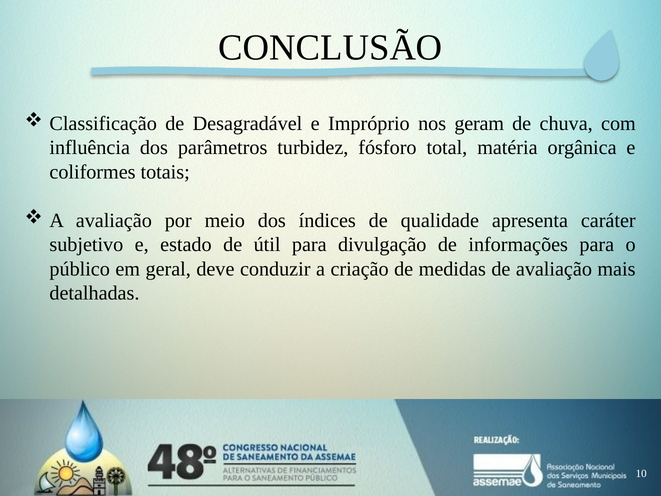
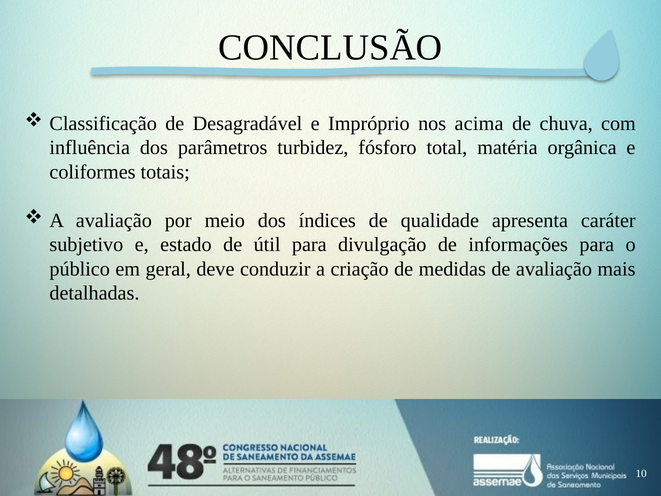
geram: geram -> acima
